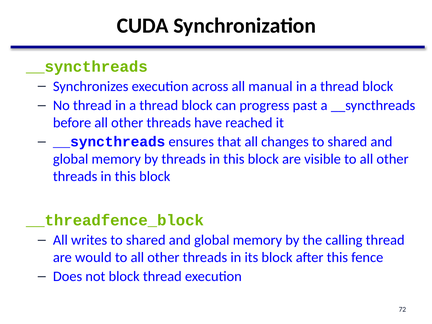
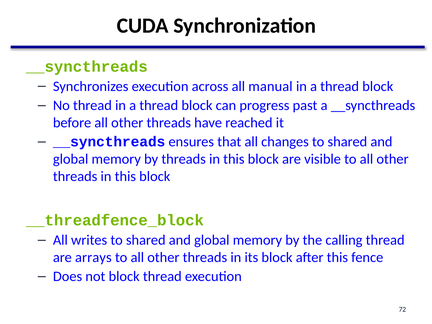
would: would -> arrays
